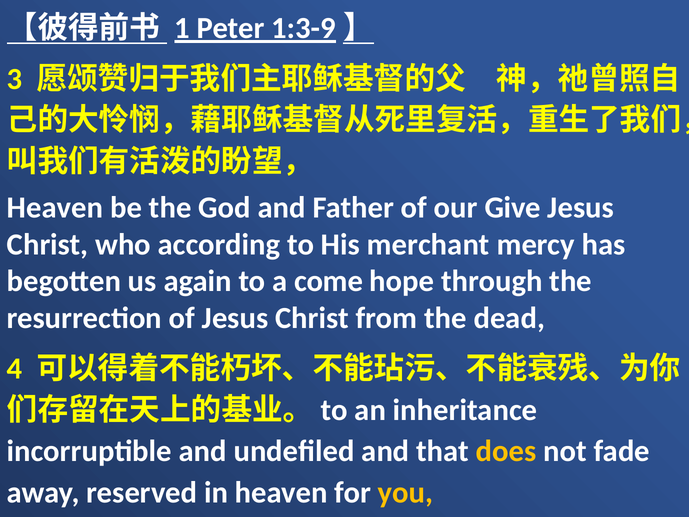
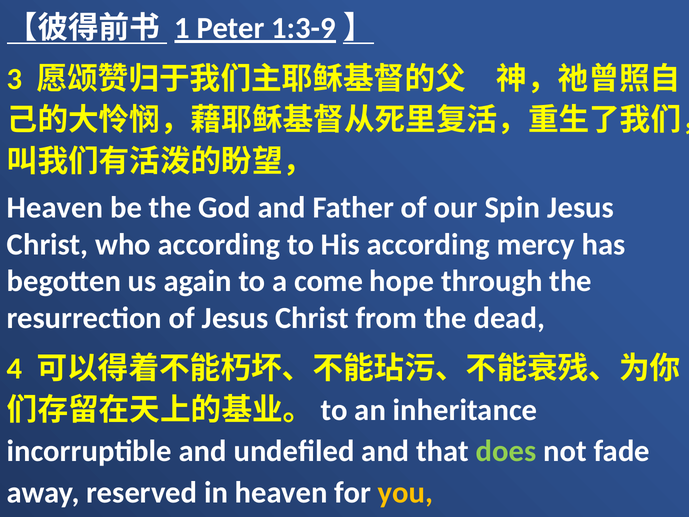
Give: Give -> Spin
His merchant: merchant -> according
does colour: yellow -> light green
